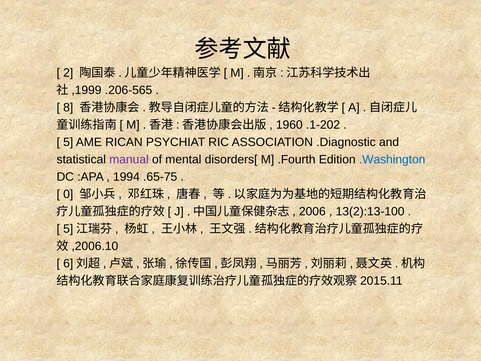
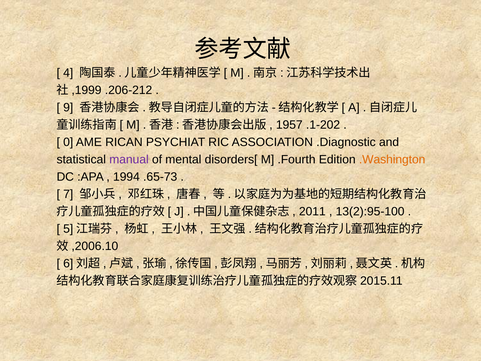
2: 2 -> 4
.206-565: .206-565 -> .206-212
8: 8 -> 9
1960: 1960 -> 1957
5: 5 -> 0
.Washington colour: blue -> orange
.65-75: .65-75 -> .65-73
0: 0 -> 7
2006: 2006 -> 2011
13(2):13-100: 13(2):13-100 -> 13(2):95-100
